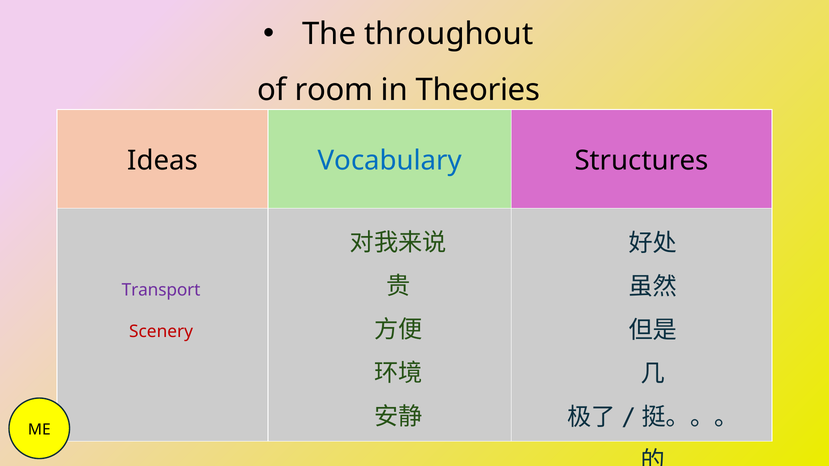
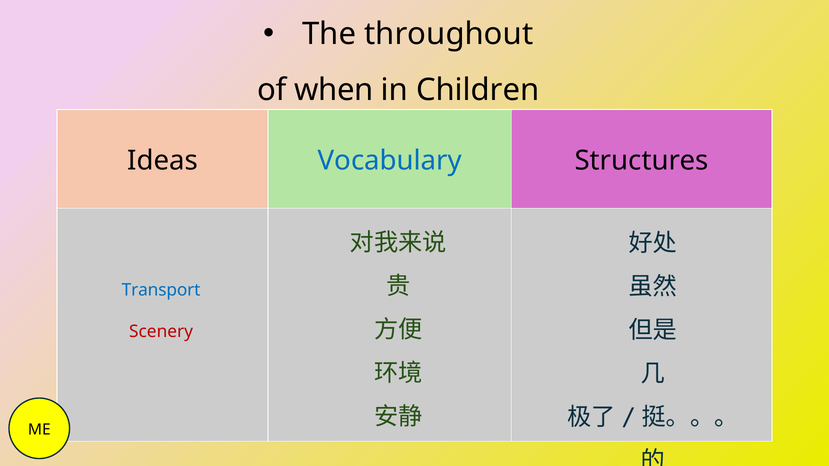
room: room -> when
Theories: Theories -> Children
Transport colour: purple -> blue
